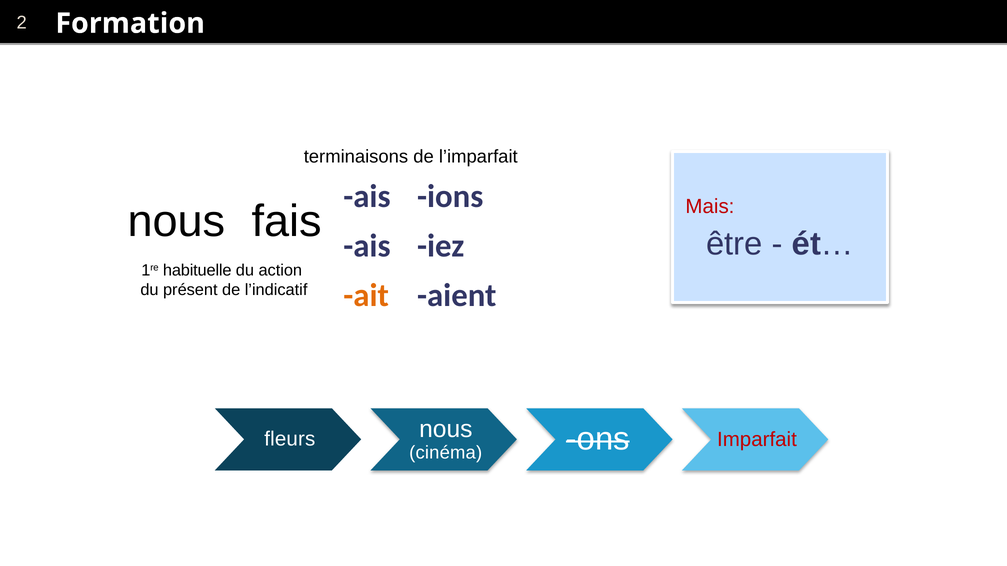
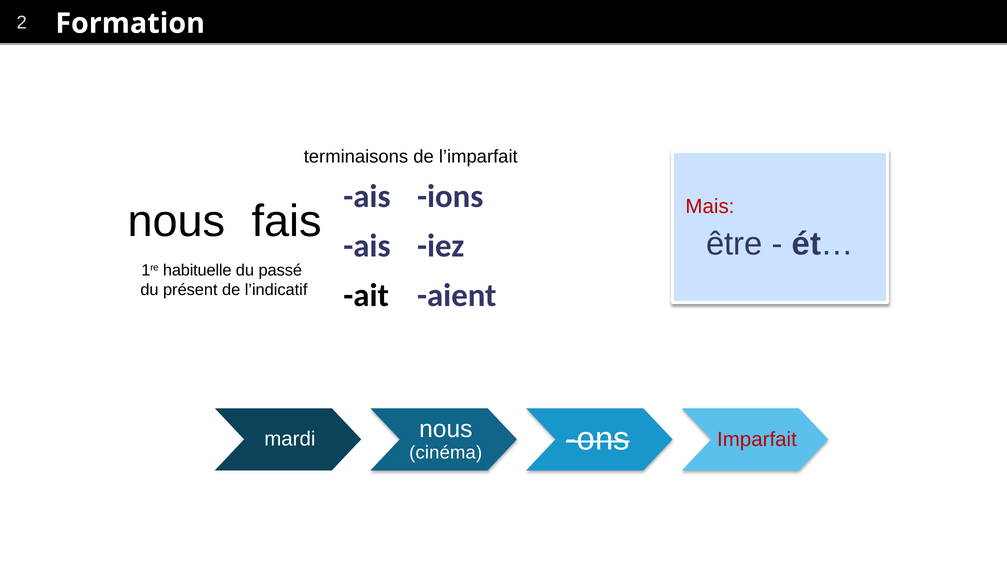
action: action -> passé
ait colour: orange -> black
fleurs: fleurs -> mardi
